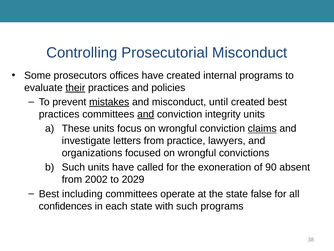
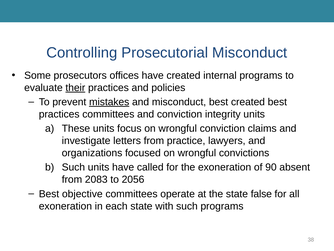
misconduct until: until -> best
and at (146, 114) underline: present -> none
claims underline: present -> none
2002: 2002 -> 2083
2029: 2029 -> 2056
including: including -> objective
confidences at (65, 206): confidences -> exoneration
